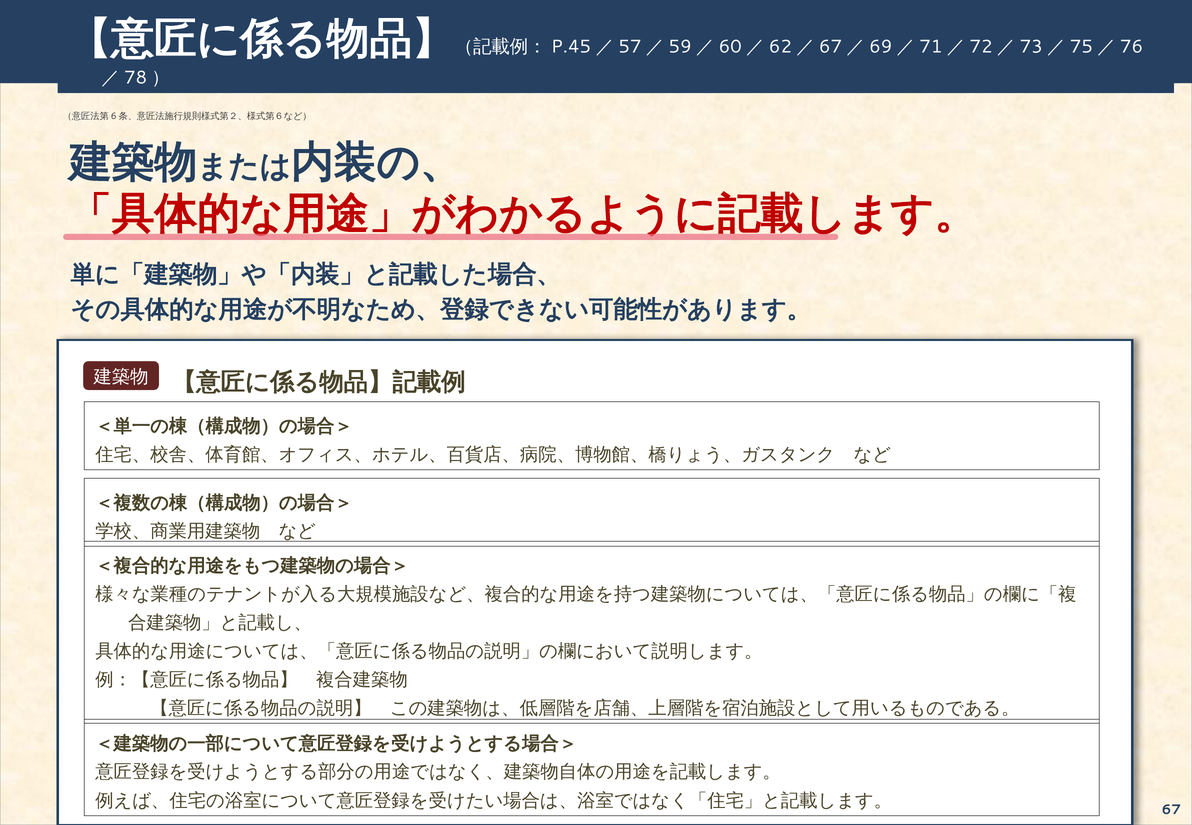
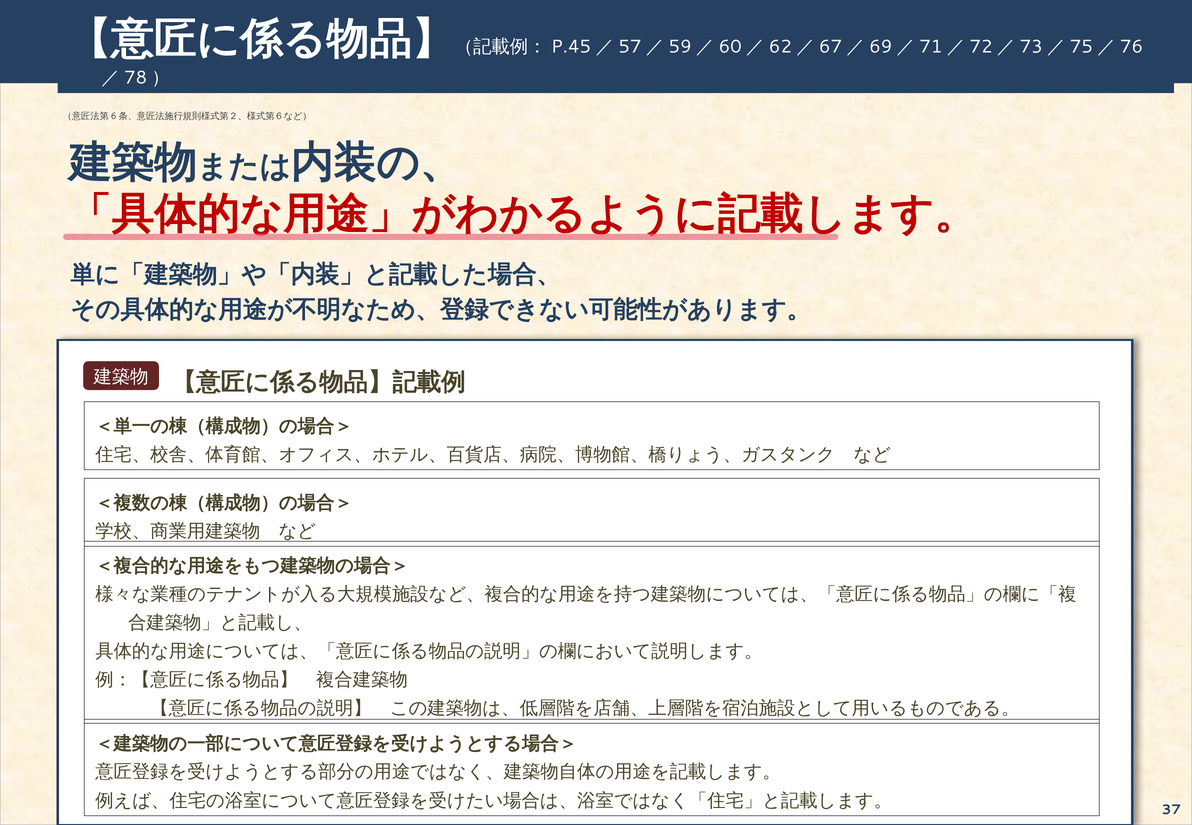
67: 67 -> 37
